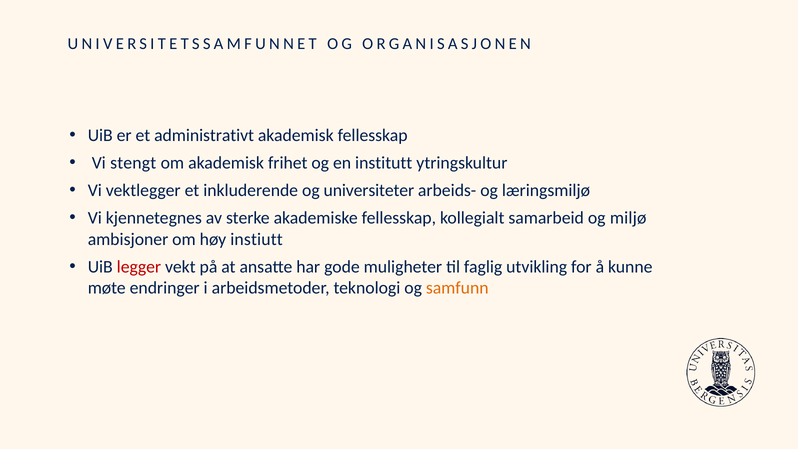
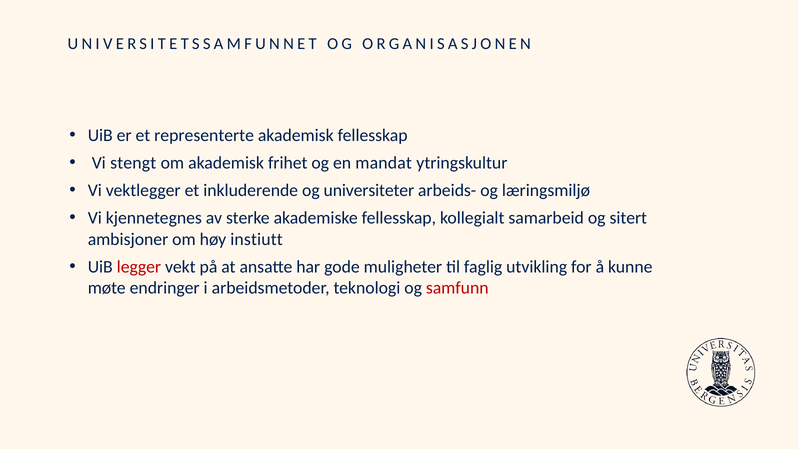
administrativt: administrativt -> representerte
institutt: institutt -> mandat
miljø: miljø -> sitert
samfunn colour: orange -> red
